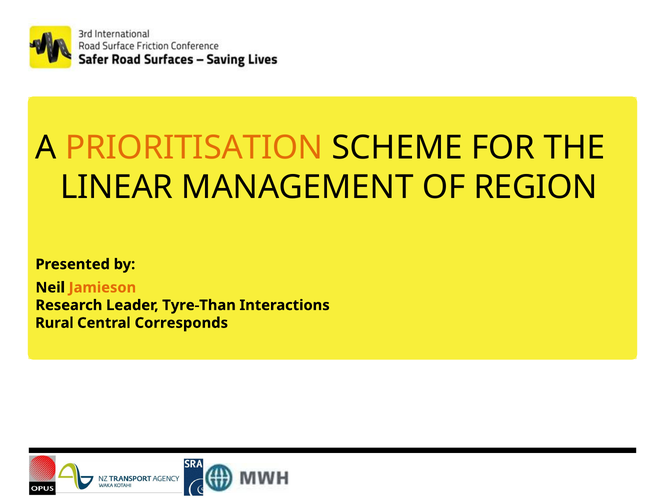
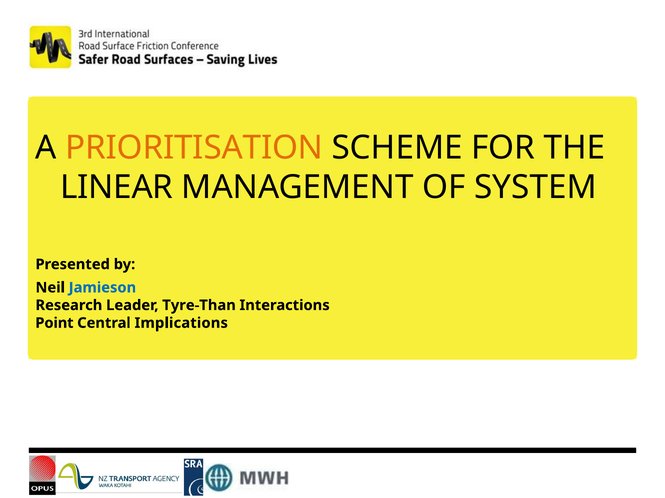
REGION: REGION -> SYSTEM
Jamieson colour: orange -> blue
Rural: Rural -> Point
Corresponds: Corresponds -> Implications
